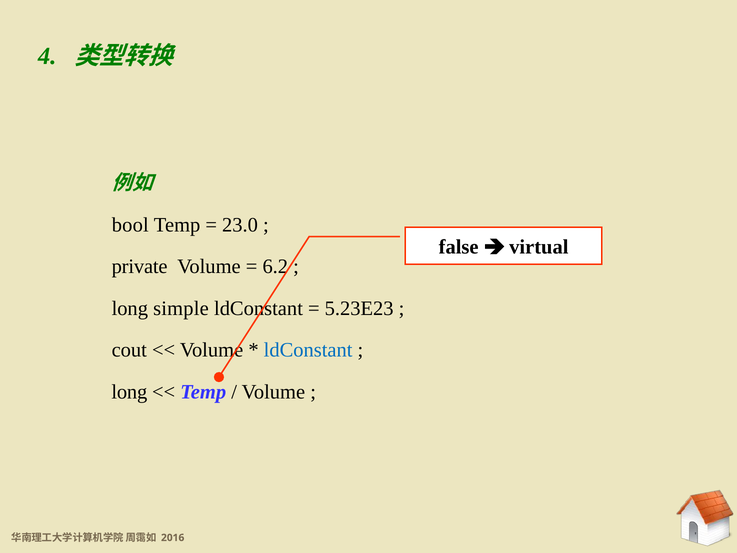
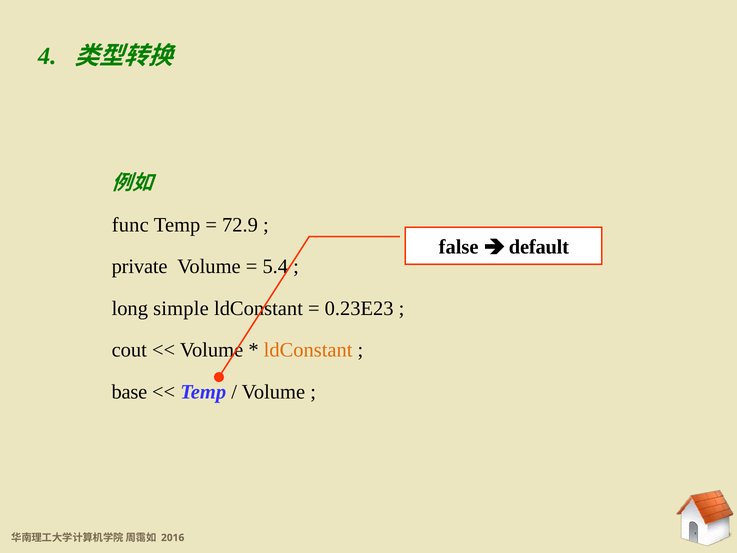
bool: bool -> func
23.0: 23.0 -> 72.9
virtual: virtual -> default
6.2: 6.2 -> 5.4
5.23E23: 5.23E23 -> 0.23E23
ldConstant at (308, 350) colour: blue -> orange
long at (129, 392): long -> base
